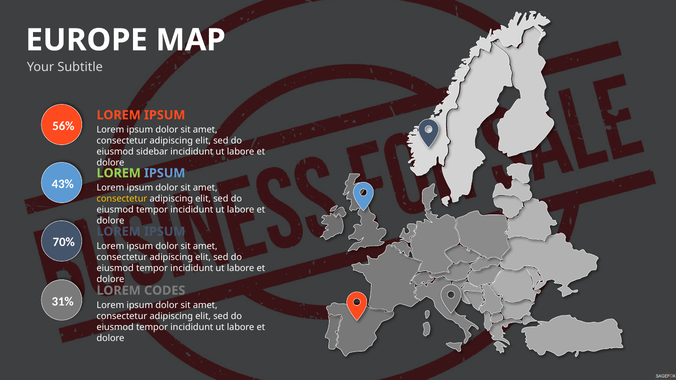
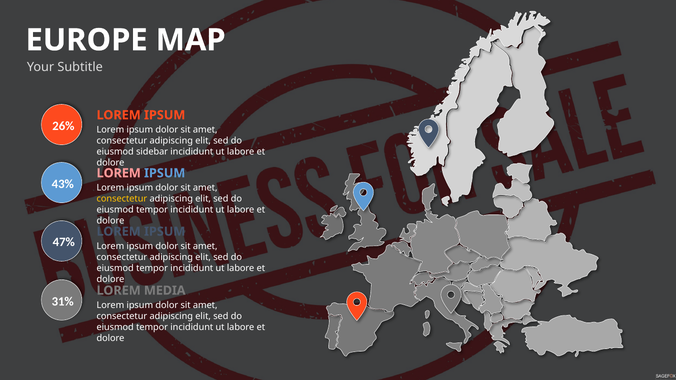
56%: 56% -> 26%
LOREM at (119, 173) colour: light green -> pink
70%: 70% -> 47%
CODES: CODES -> MEDIA
